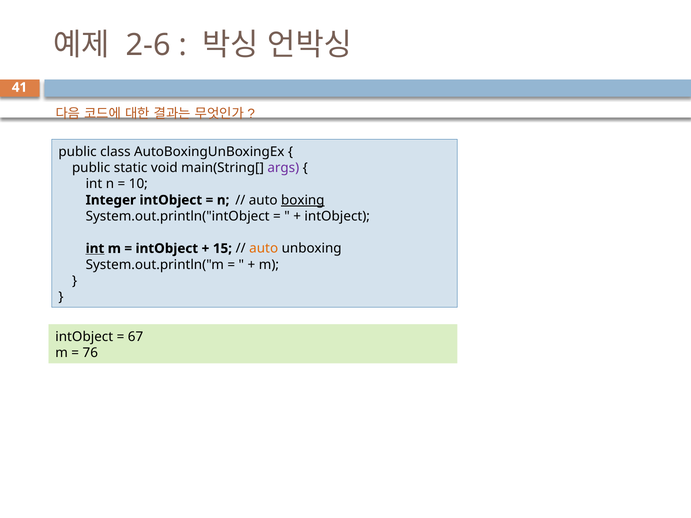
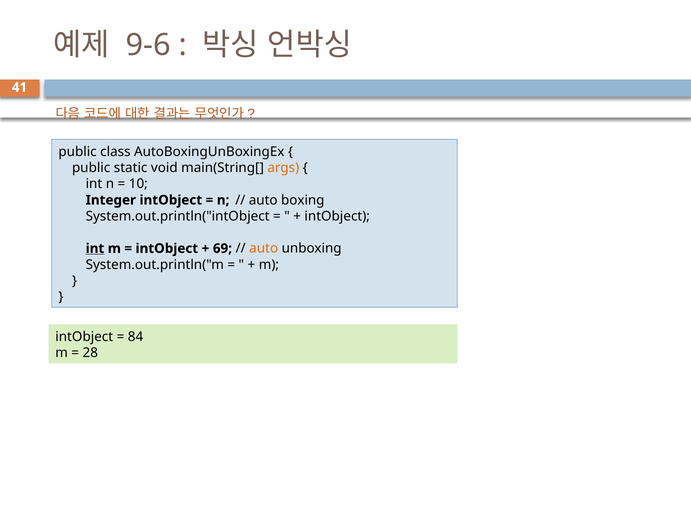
2-6: 2-6 -> 9-6
args colour: purple -> orange
boxing underline: present -> none
15: 15 -> 69
67: 67 -> 84
76: 76 -> 28
